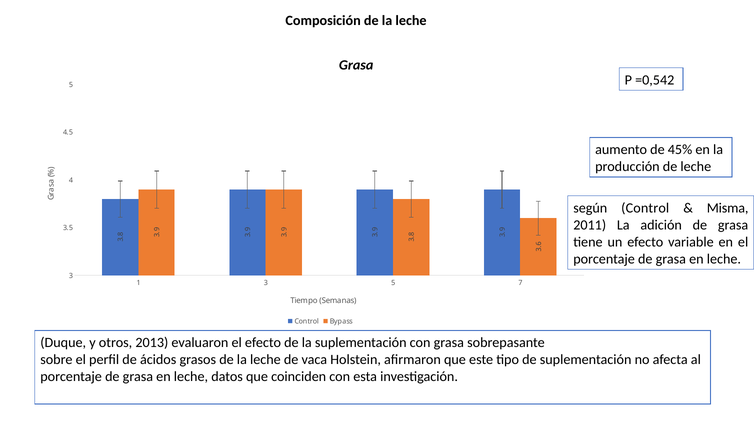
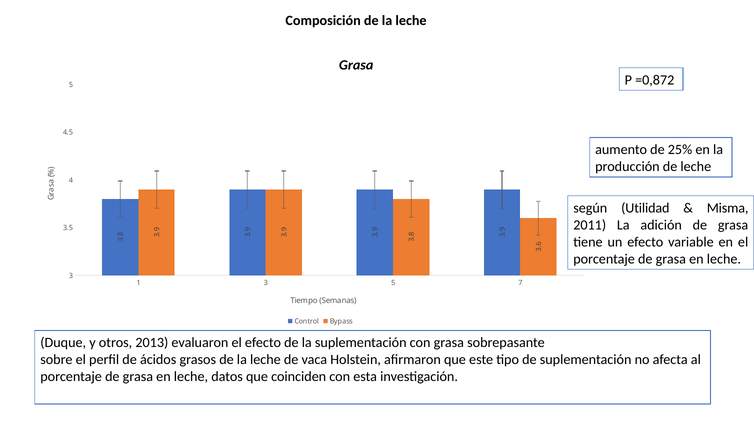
=0,542: =0,542 -> =0,872
45%: 45% -> 25%
según Control: Control -> Utilidad
